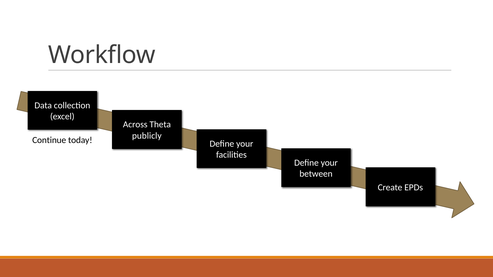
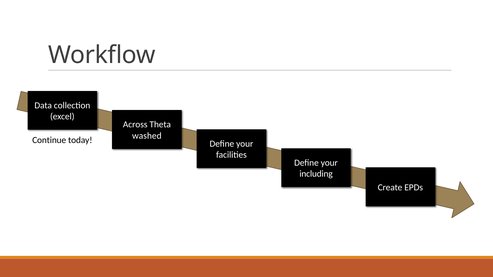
publicly: publicly -> washed
between: between -> including
